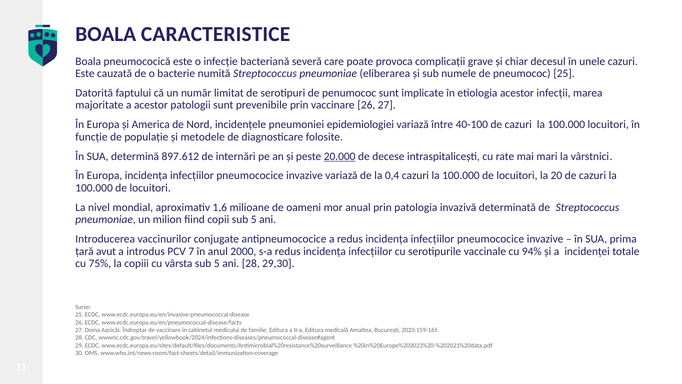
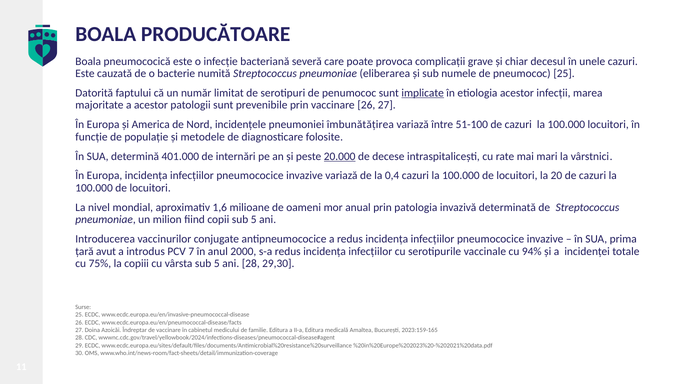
CARACTERISTICE: CARACTERISTICE -> PRODUCĂTOARE
implicate underline: none -> present
epidemiologiei: epidemiologiei -> îmbunătățirea
40-100: 40-100 -> 51-100
897.612: 897.612 -> 401.000
